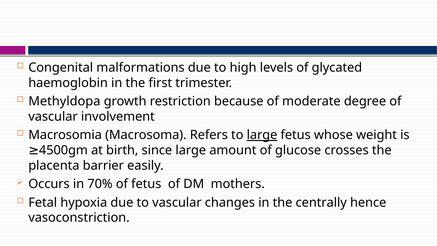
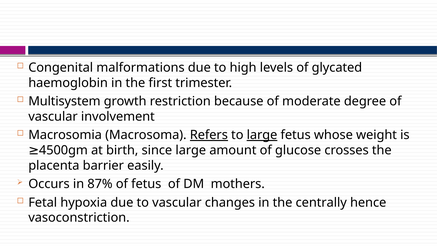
Methyldopa: Methyldopa -> Multisystem
Refers underline: none -> present
70%: 70% -> 87%
